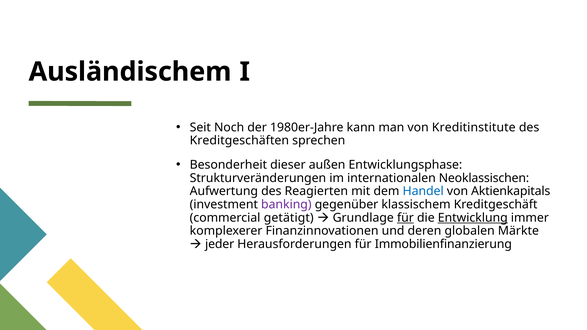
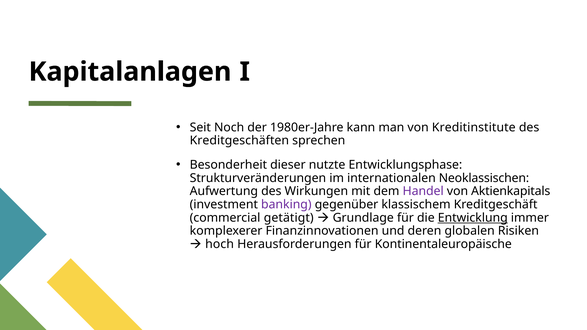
Ausländischem: Ausländischem -> Kapitalanlagen
außen: außen -> nutzte
Reagierten: Reagierten -> Wirkungen
Handel colour: blue -> purple
für at (405, 218) underline: present -> none
Märkte: Märkte -> Risiken
jeder: jeder -> hoch
Immobilienfinanzierung: Immobilienfinanzierung -> Kontinentaleuropäische
